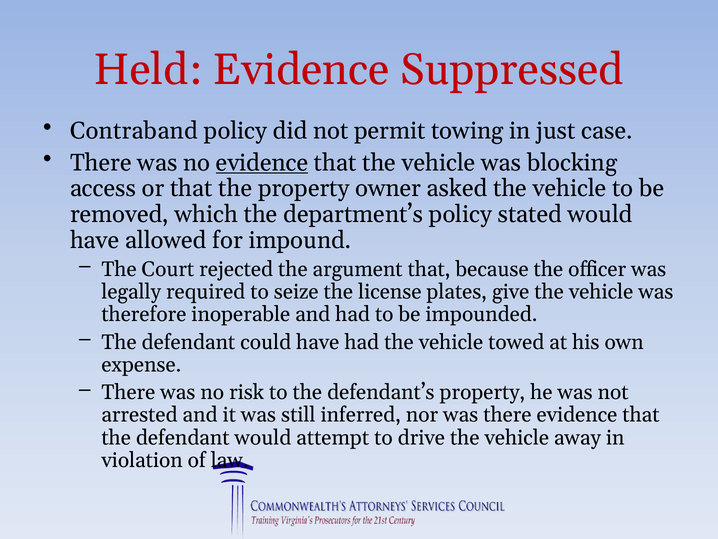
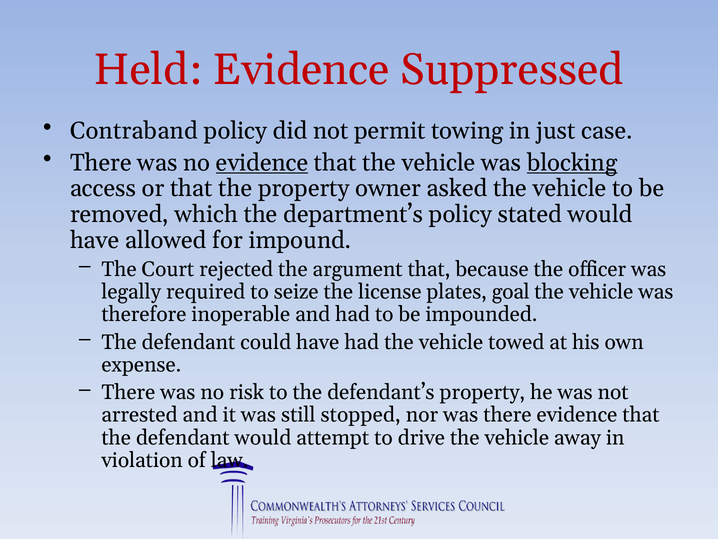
blocking underline: none -> present
give: give -> goal
inferred: inferred -> stopped
